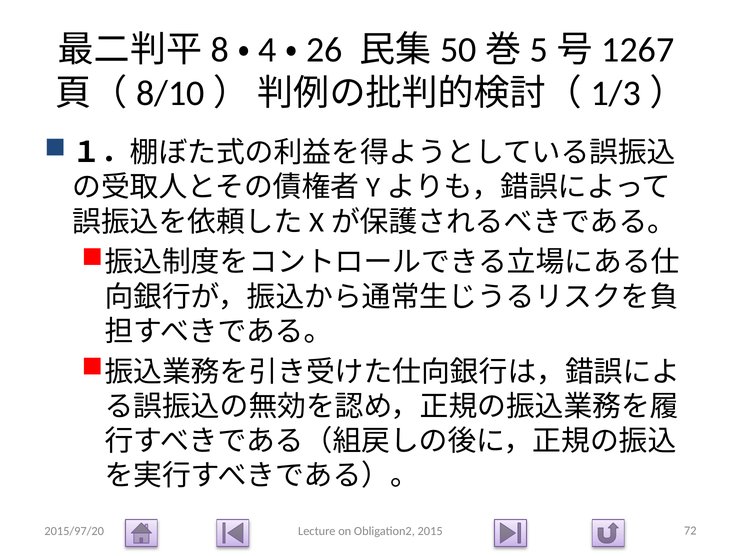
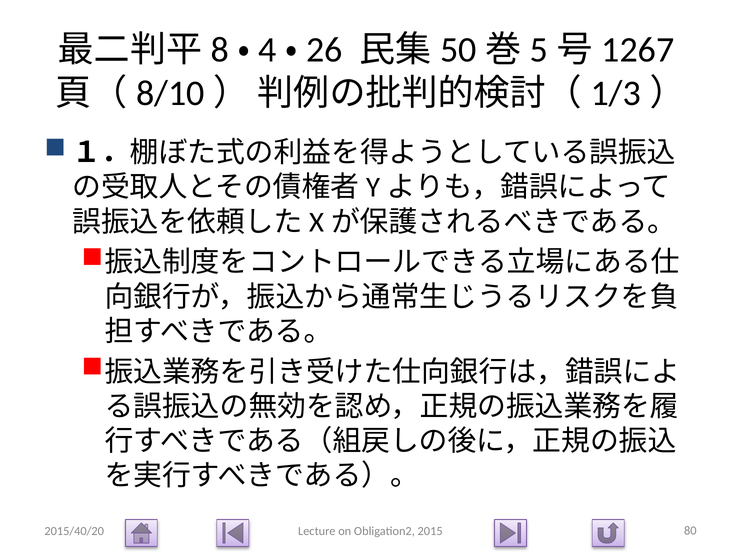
2015/97/20: 2015/97/20 -> 2015/40/20
72: 72 -> 80
